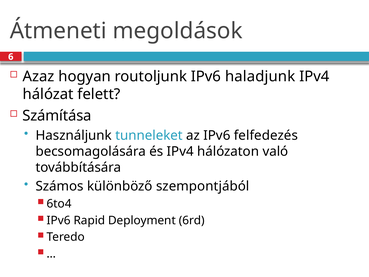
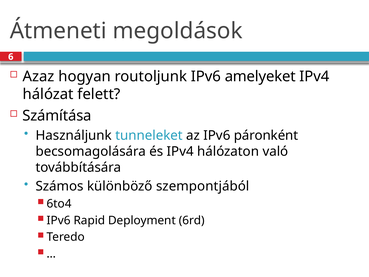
haladjunk: haladjunk -> amelyeket
felfedezés: felfedezés -> páronként
